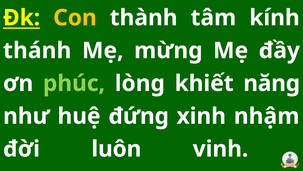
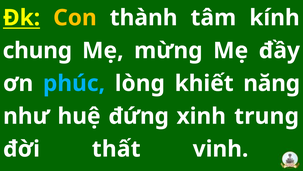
thánh: thánh -> chung
phúc colour: light green -> light blue
nhậm: nhậm -> trung
luôn: luôn -> thất
